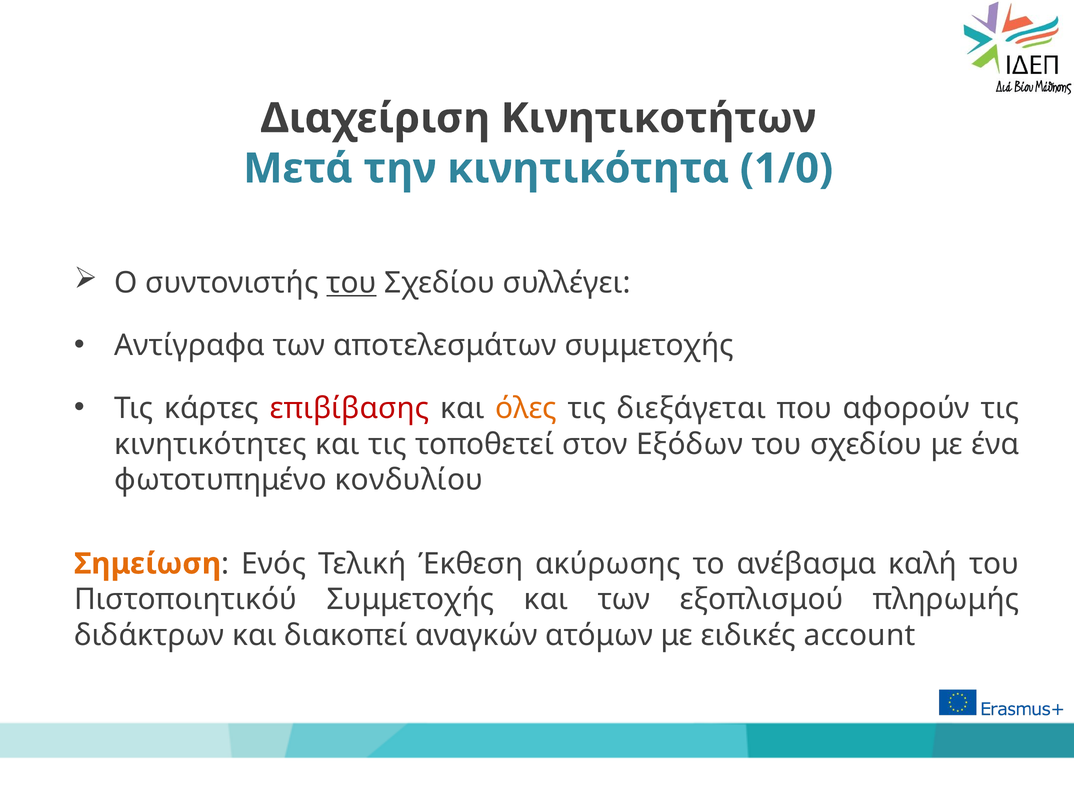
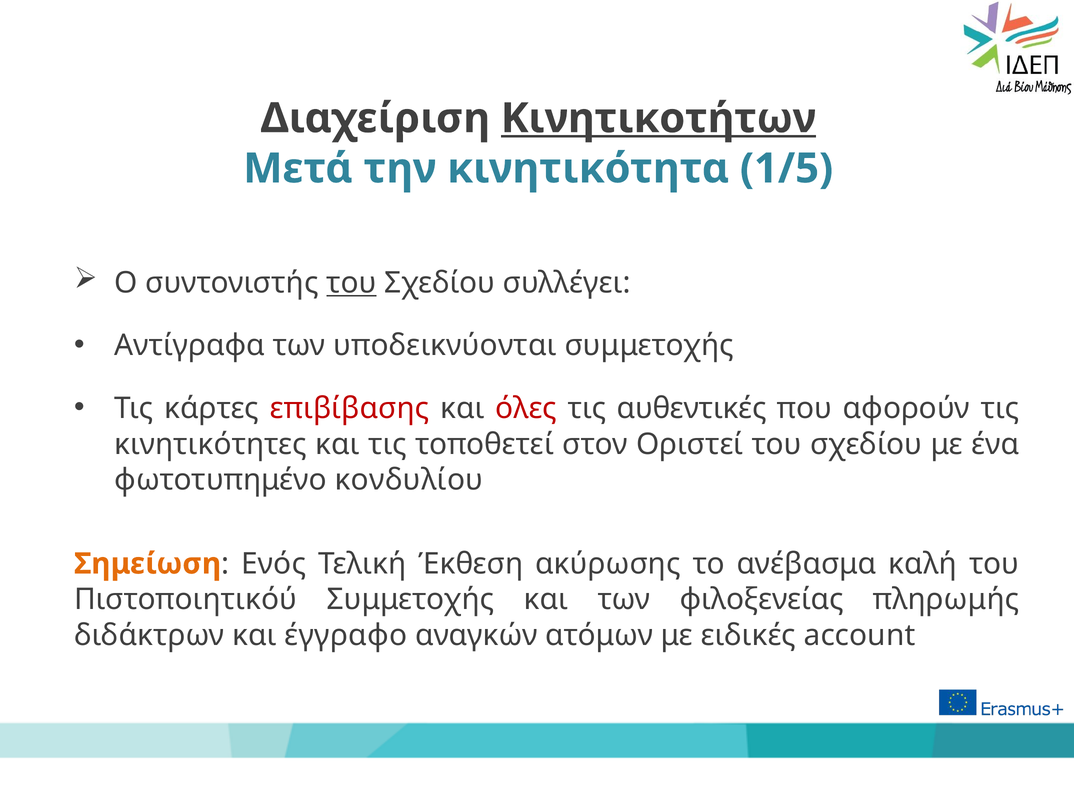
Κινητικοτήτων underline: none -> present
1/0: 1/0 -> 1/5
αποτελεσμάτων: αποτελεσμάτων -> υποδεικνύονται
όλες colour: orange -> red
διεξάγεται: διεξάγεται -> αυθεντικές
Εξόδων: Εξόδων -> Οριστεί
εξοπλισμού: εξοπλισμού -> φιλοξενείας
διακοπεί: διακοπεί -> έγγραφο
